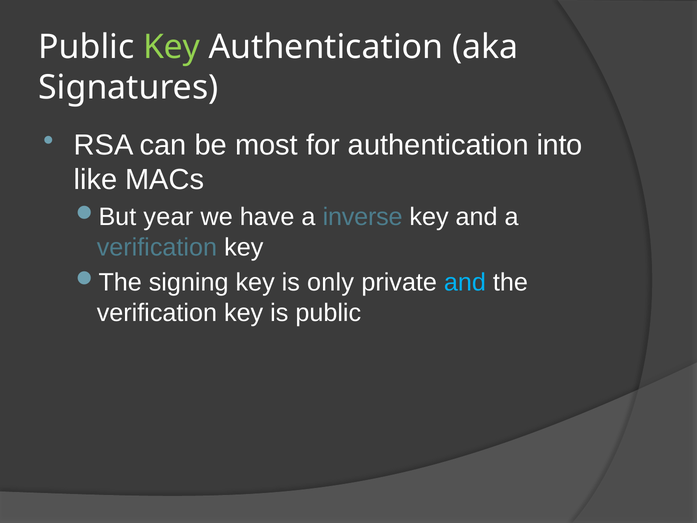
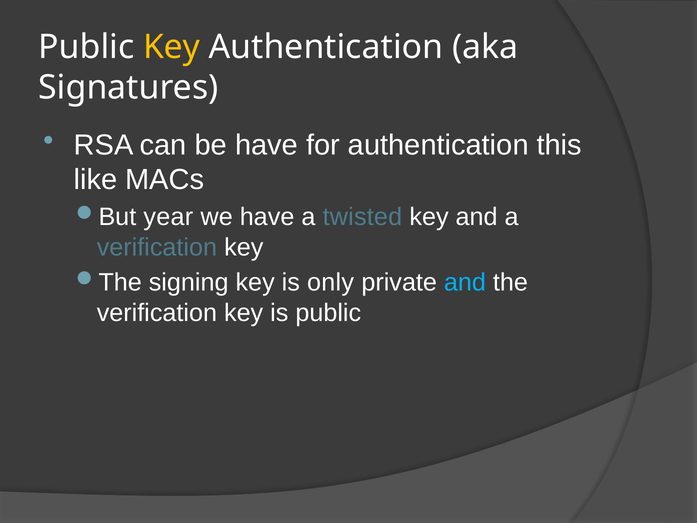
Key at (172, 47) colour: light green -> yellow
be most: most -> have
into: into -> this
inverse: inverse -> twisted
